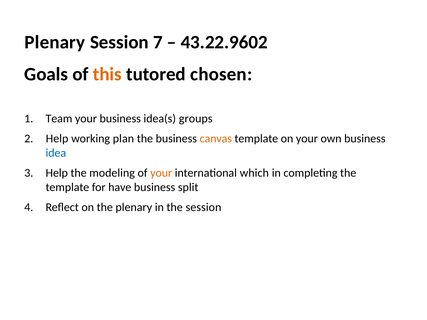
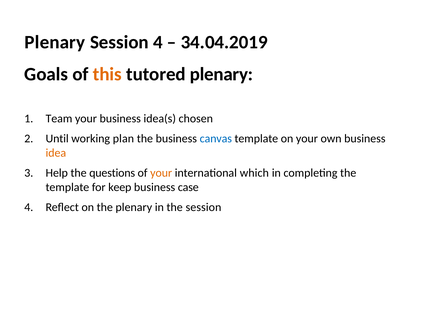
Session 7: 7 -> 4
43.22.9602: 43.22.9602 -> 34.04.2019
tutored chosen: chosen -> plenary
groups: groups -> chosen
Help at (57, 139): Help -> Until
canvas colour: orange -> blue
idea colour: blue -> orange
modeling: modeling -> questions
have: have -> keep
split: split -> case
